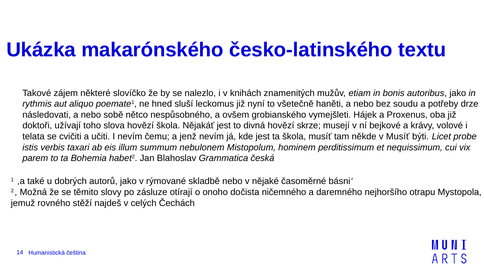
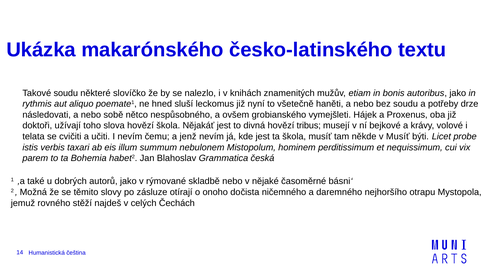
Takové zájem: zájem -> soudu
skrze: skrze -> tribus
